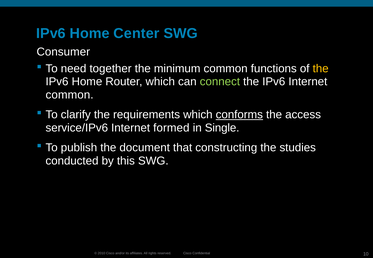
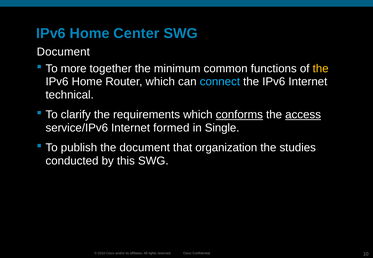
Consumer at (63, 52): Consumer -> Document
need: need -> more
connect colour: light green -> light blue
common at (70, 95): common -> technical
access underline: none -> present
constructing: constructing -> organization
